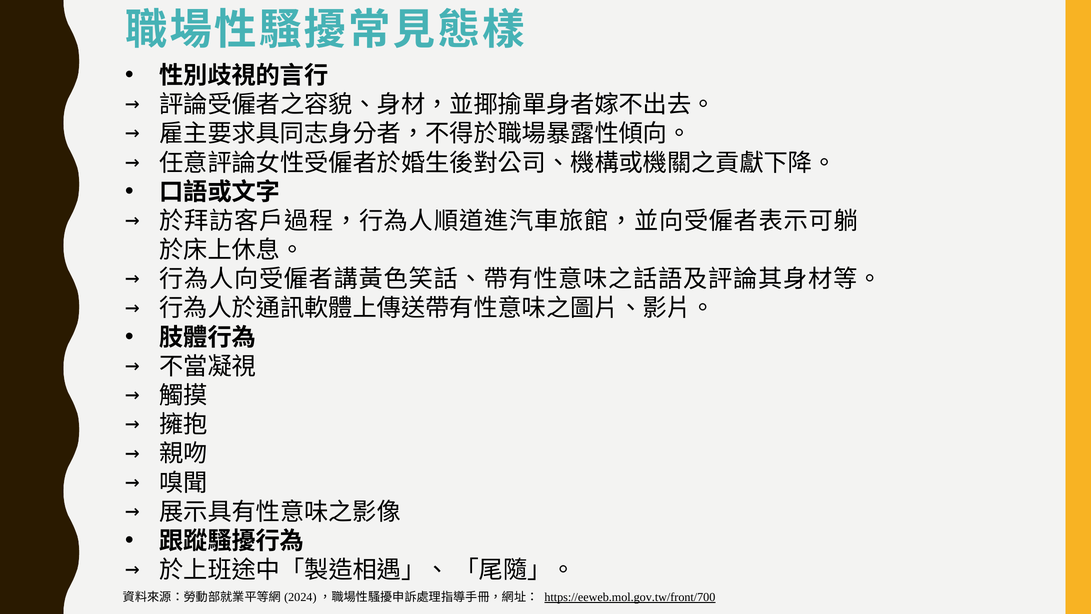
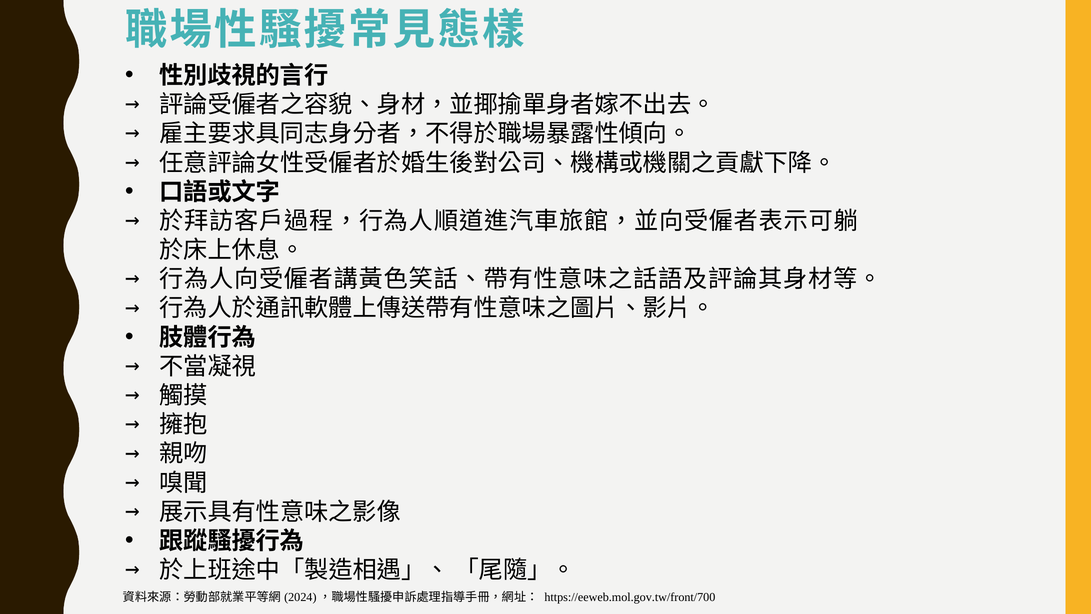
https://eeweb.mol.gov.tw/front/700 underline: present -> none
